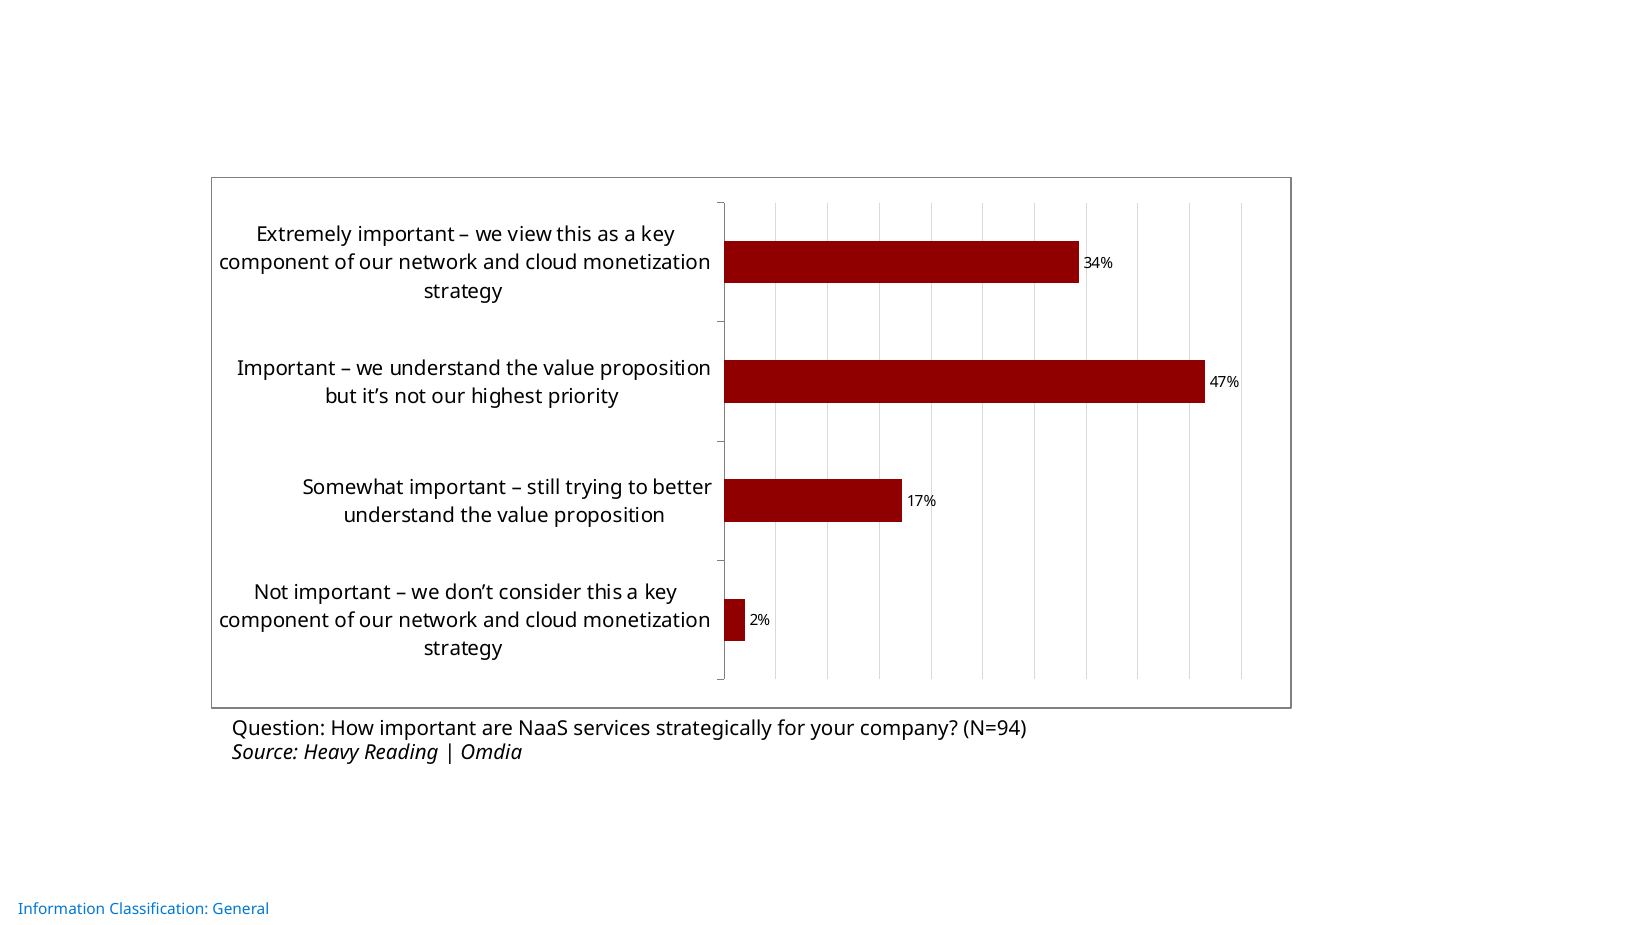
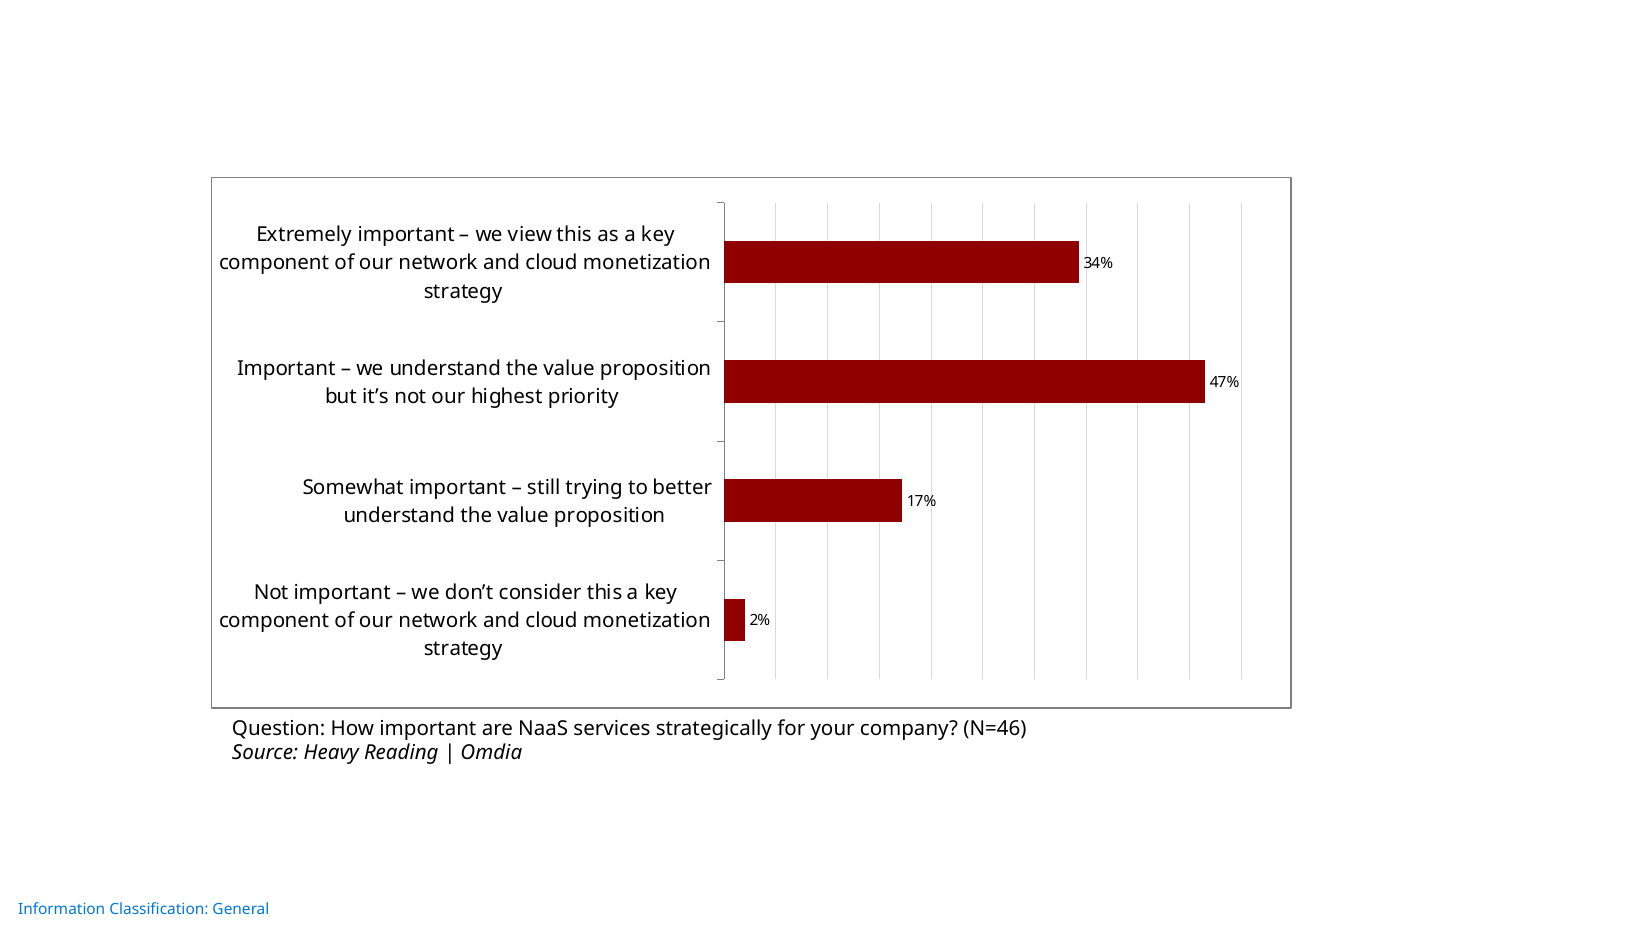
N=94: N=94 -> N=46
